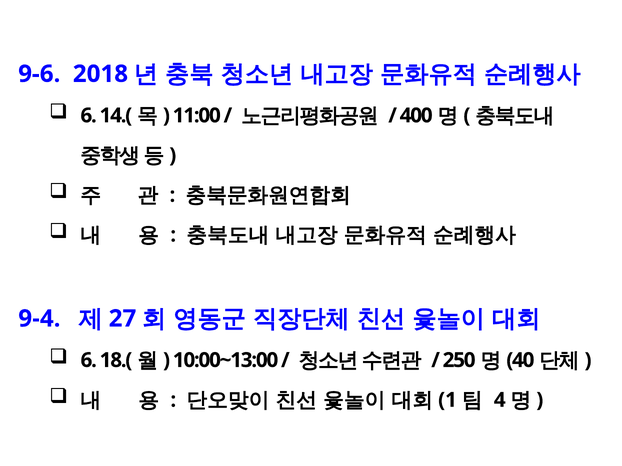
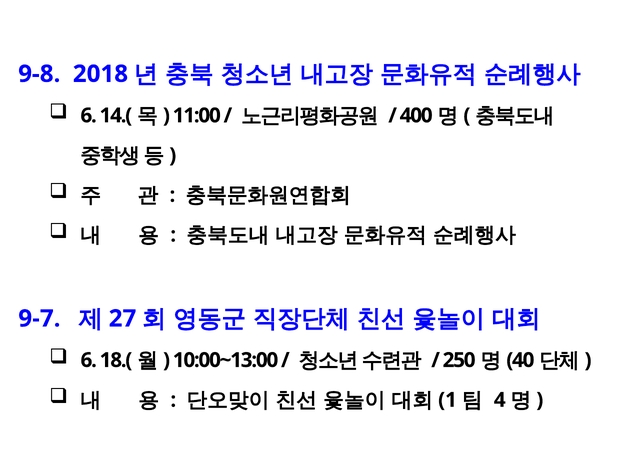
9-6: 9-6 -> 9-8
9-4: 9-4 -> 9-7
